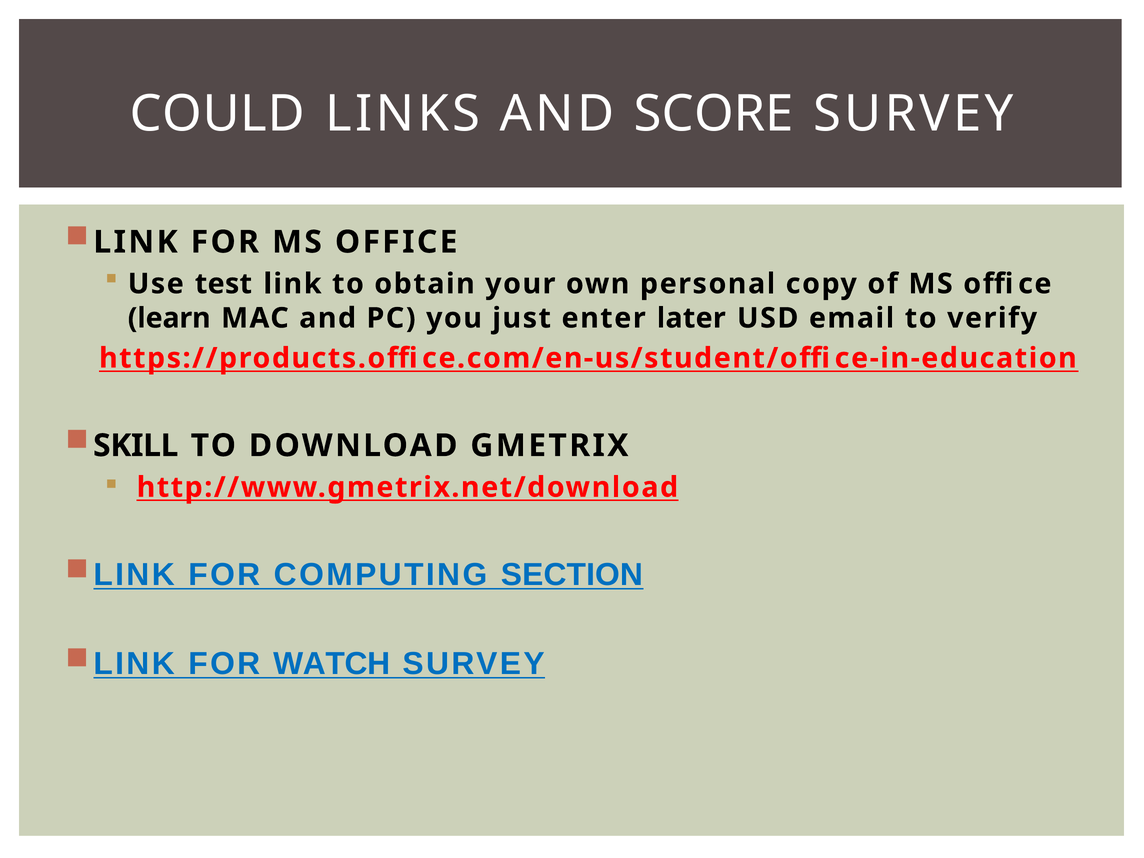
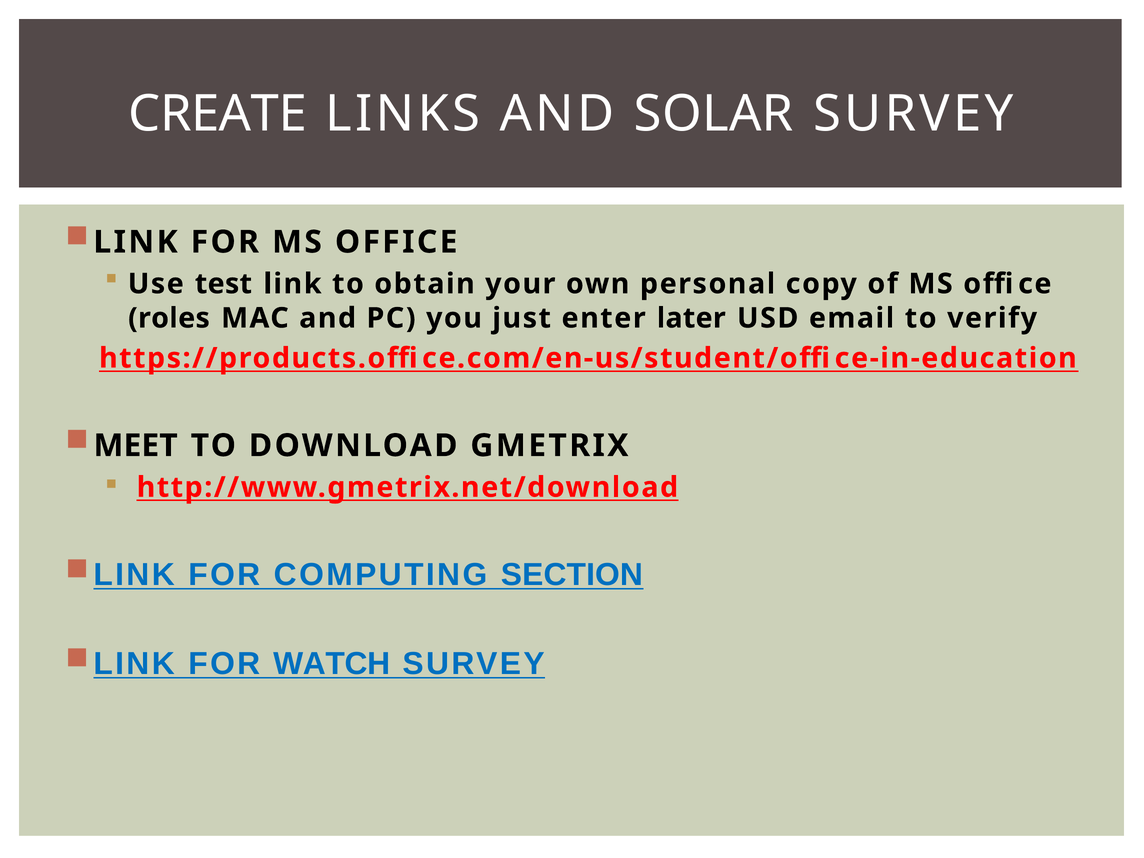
COULD: COULD -> CREATE
SCORE: SCORE -> SOLAR
learn: learn -> roles
SKILL: SKILL -> MEET
